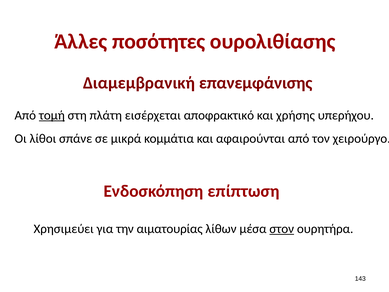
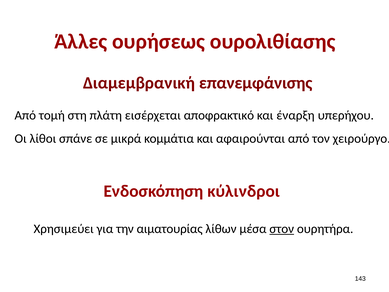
ποσότητες: ποσότητες -> ουρήσεως
τομή underline: present -> none
χρήσης: χρήσης -> έναρξη
επίπτωση: επίπτωση -> κύλινδροι
